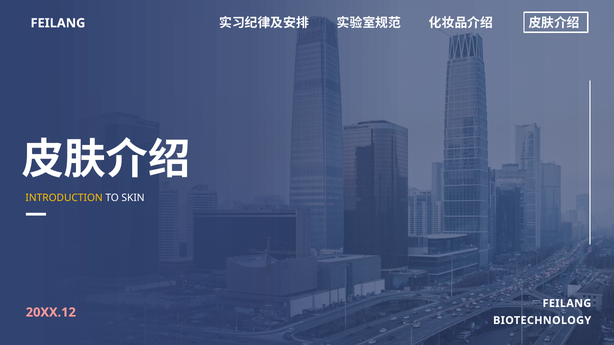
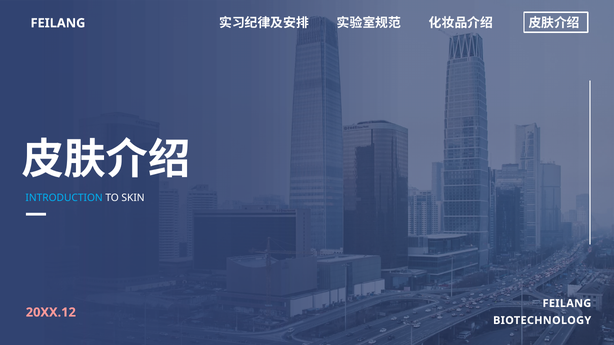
INTRODUCTION colour: yellow -> light blue
